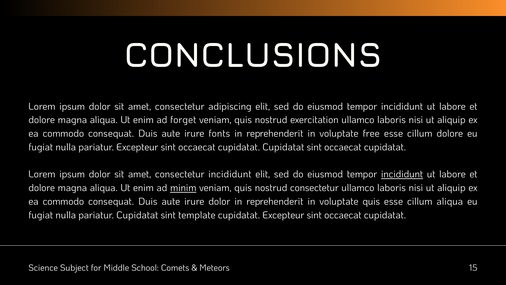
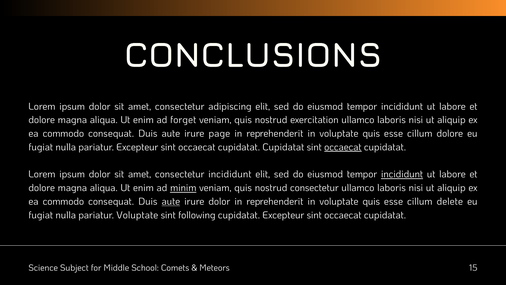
fonts: fonts -> page
free at (371, 133): free -> quis
occaecat at (343, 147) underline: none -> present
aute at (171, 201) underline: none -> present
cillum aliqua: aliqua -> delete
pariatur Cupidatat: Cupidatat -> Voluptate
template: template -> following
